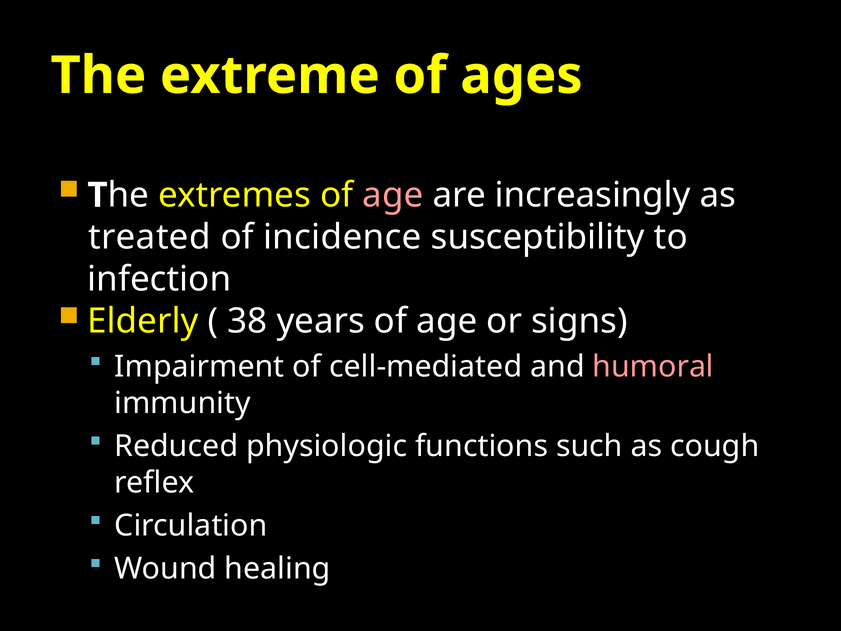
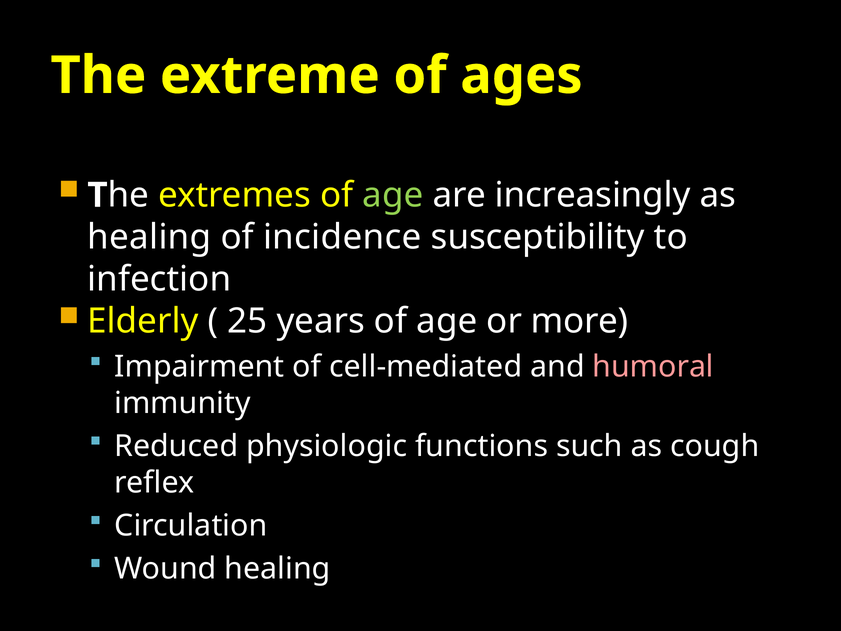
age at (393, 195) colour: pink -> light green
treated at (149, 237): treated -> healing
38: 38 -> 25
signs: signs -> more
